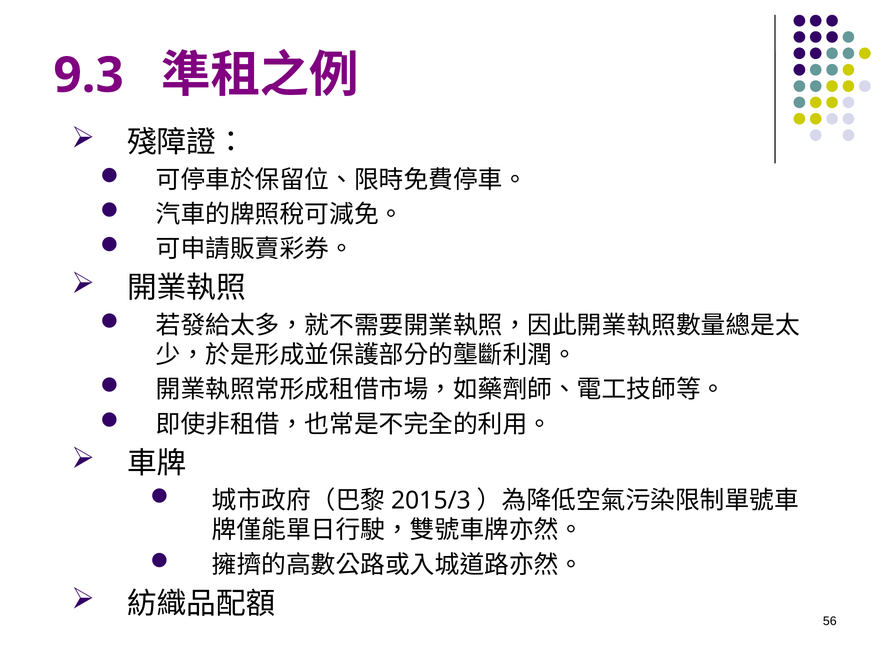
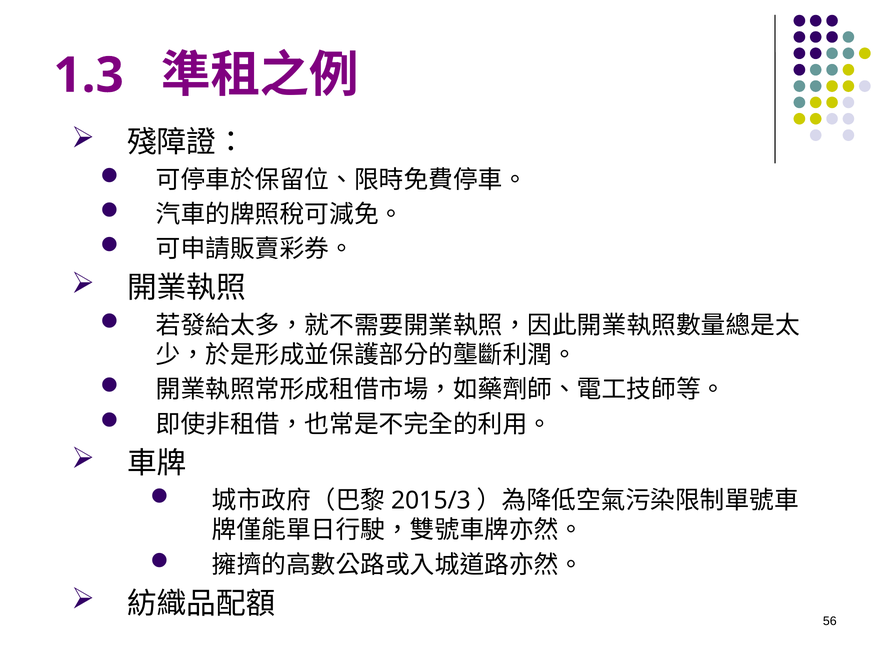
9.3: 9.3 -> 1.3
